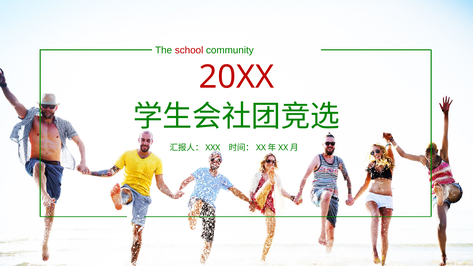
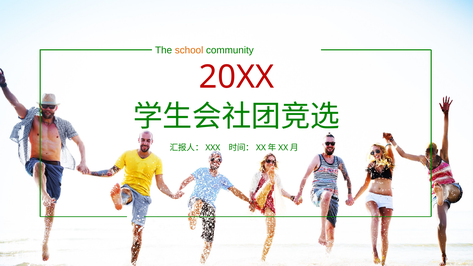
school colour: red -> orange
